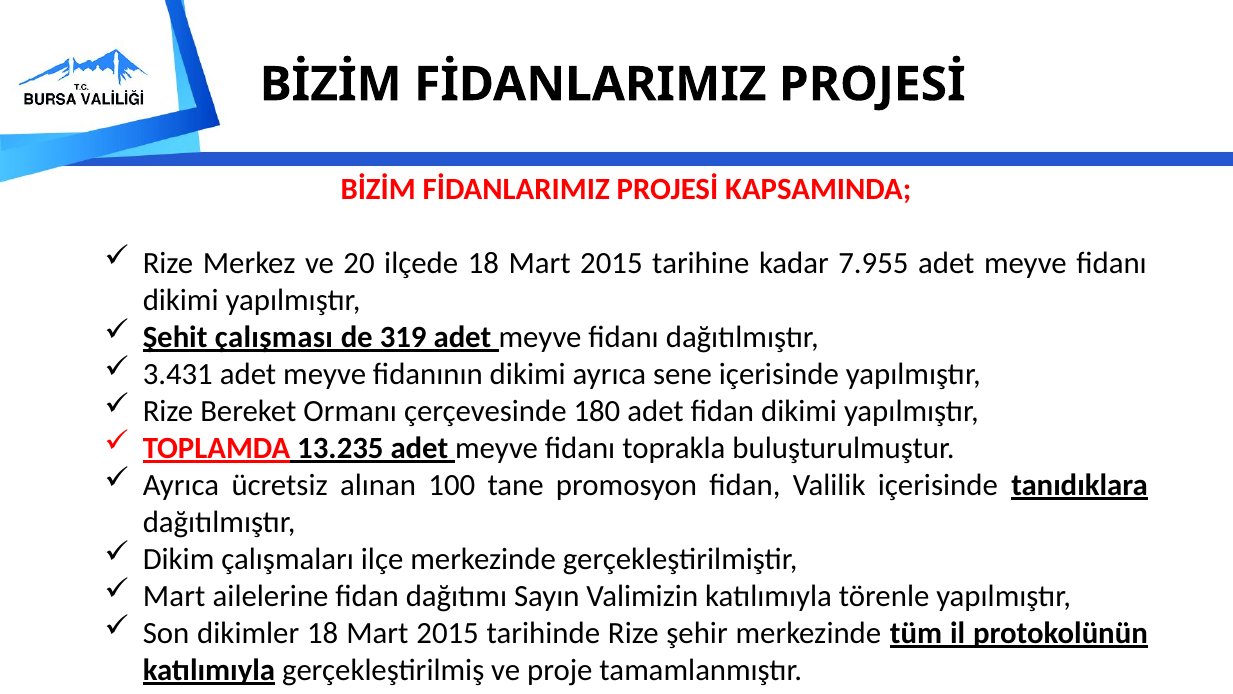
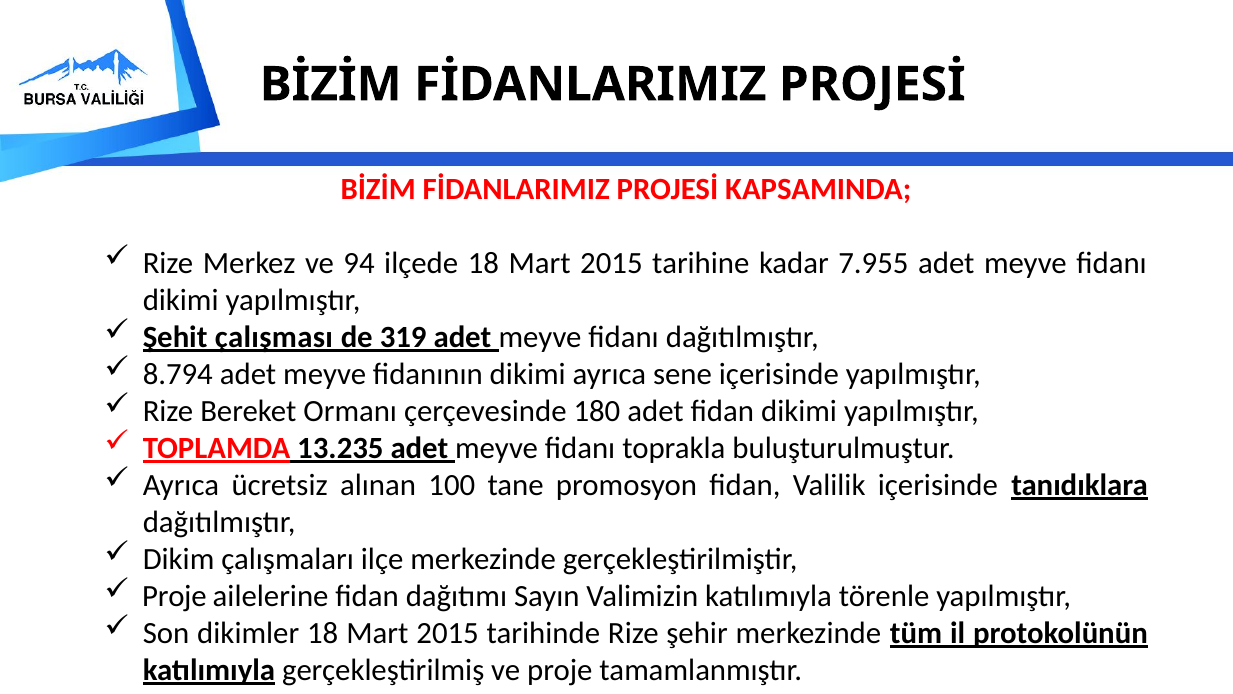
20: 20 -> 94
3.431: 3.431 -> 8.794
Mart at (174, 596): Mart -> Proje
